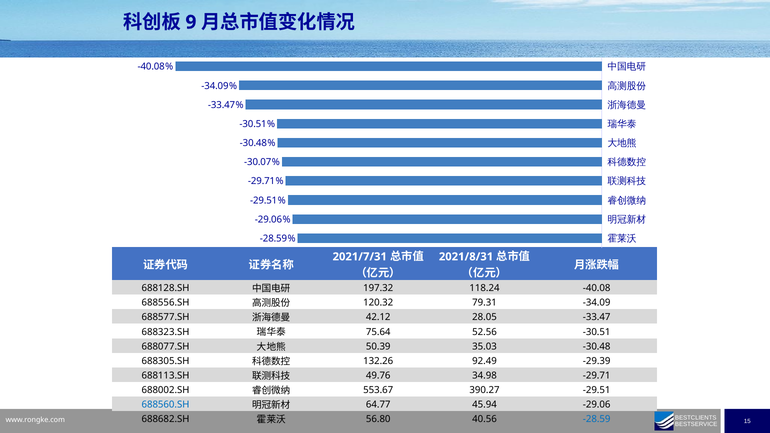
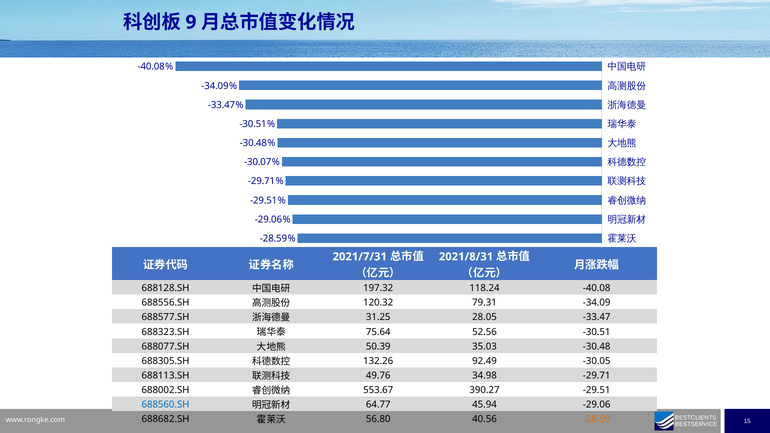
42.12: 42.12 -> 31.25
-29.39: -29.39 -> -30.05
-28.59 colour: blue -> orange
